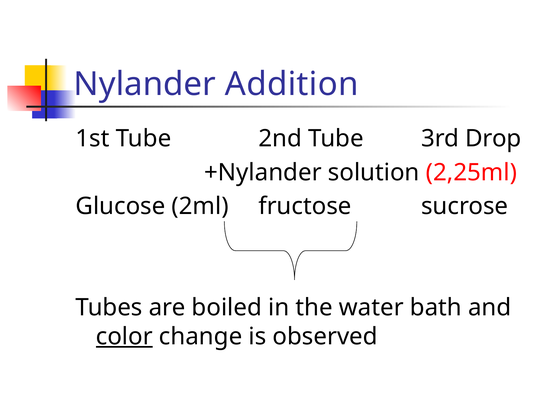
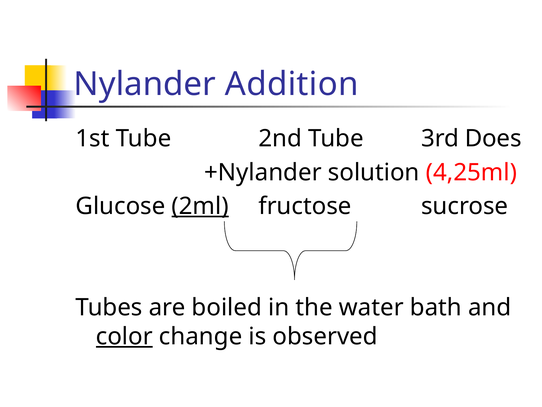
Drop: Drop -> Does
2,25ml: 2,25ml -> 4,25ml
2ml underline: none -> present
